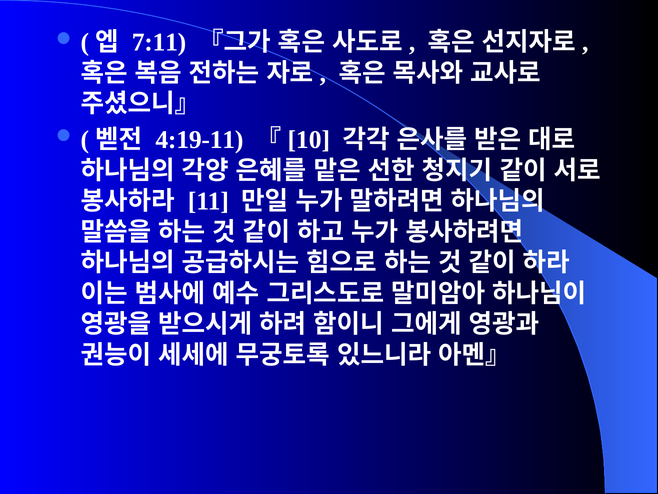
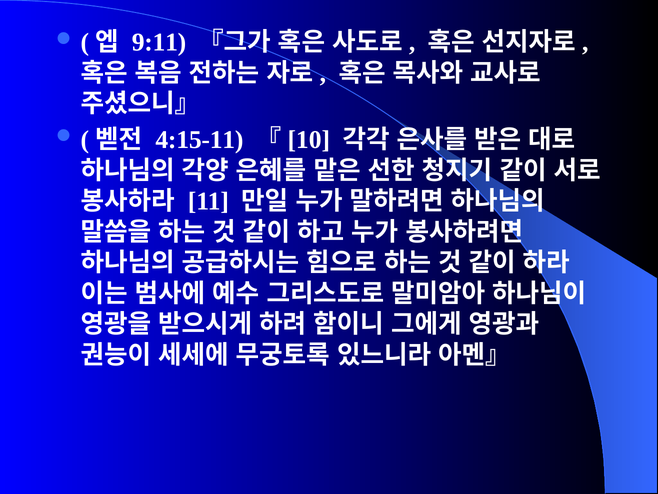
7:11: 7:11 -> 9:11
4:19-11: 4:19-11 -> 4:15-11
